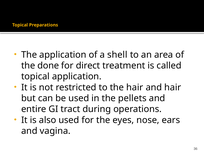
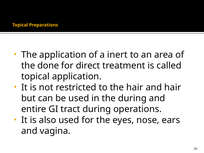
shell: shell -> inert
the pellets: pellets -> during
